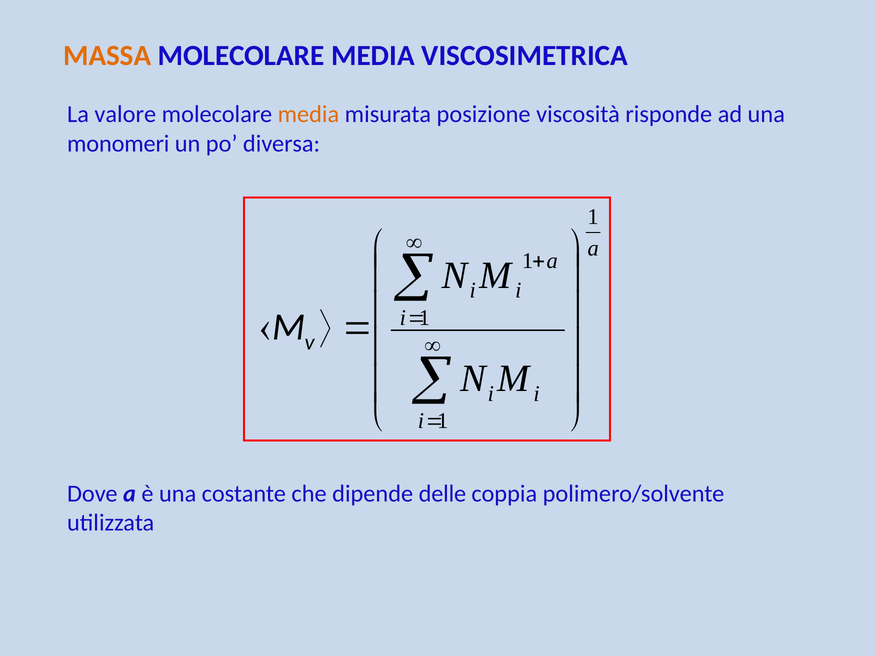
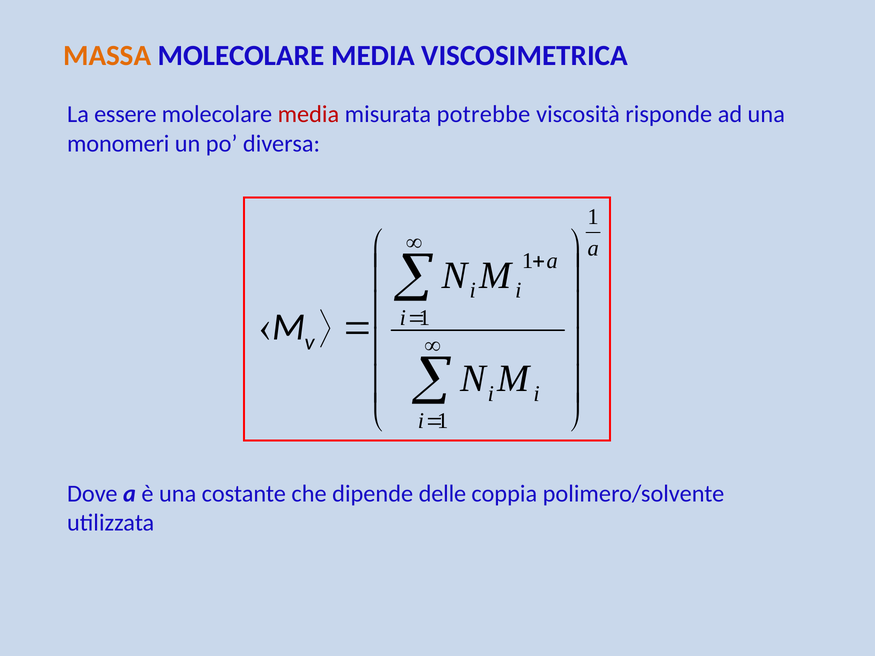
valore: valore -> essere
media at (308, 114) colour: orange -> red
posizione: posizione -> potrebbe
